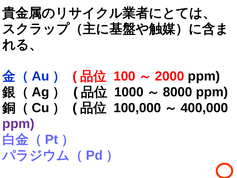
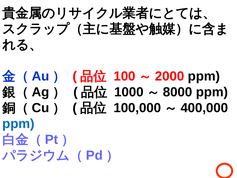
ppm at (18, 124) colour: purple -> blue
